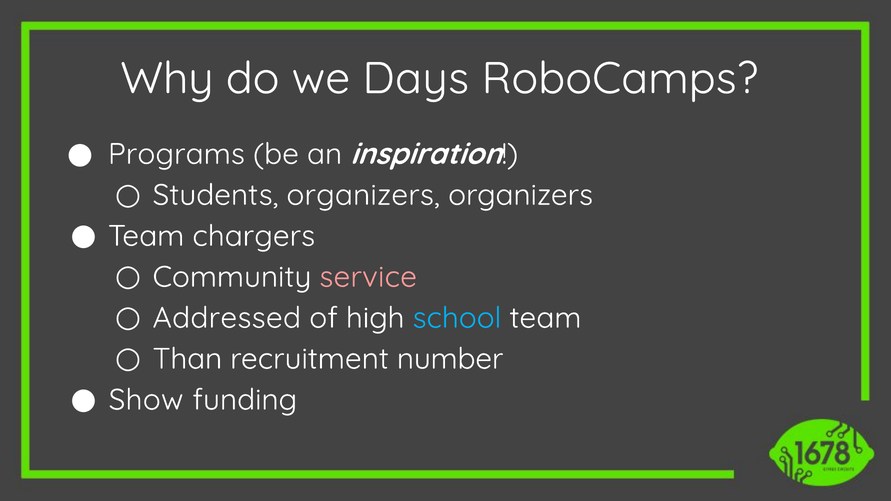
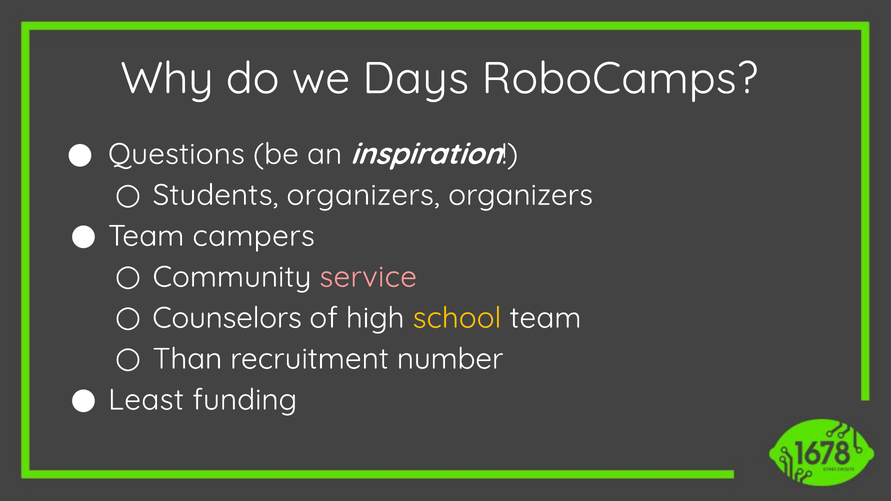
Programs: Programs -> Questions
chargers: chargers -> campers
Addressed: Addressed -> Counselors
school colour: light blue -> yellow
Show: Show -> Least
